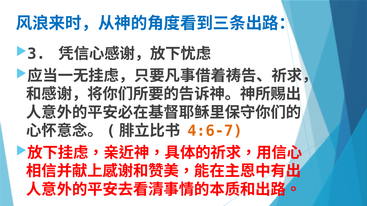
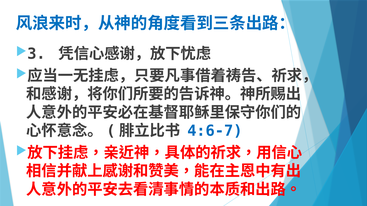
4:6-7 colour: orange -> blue
